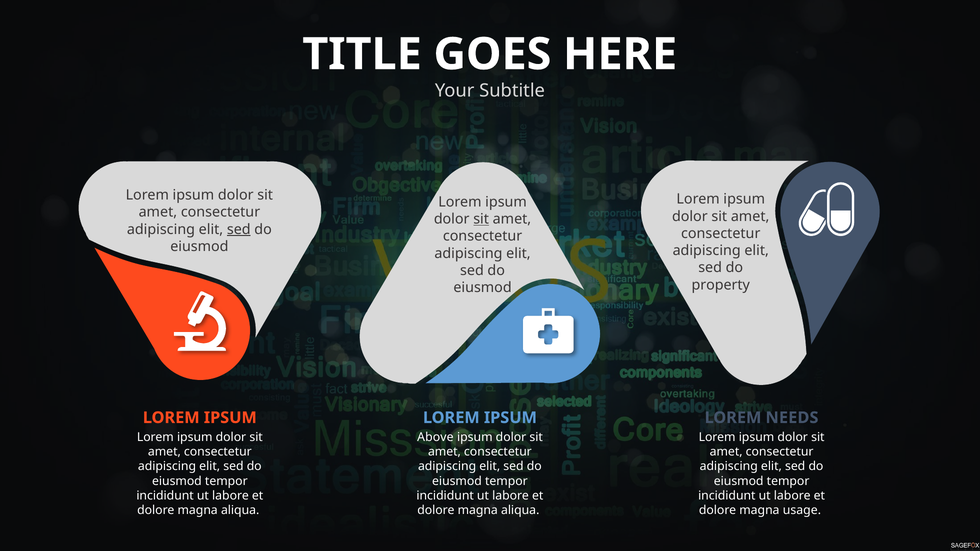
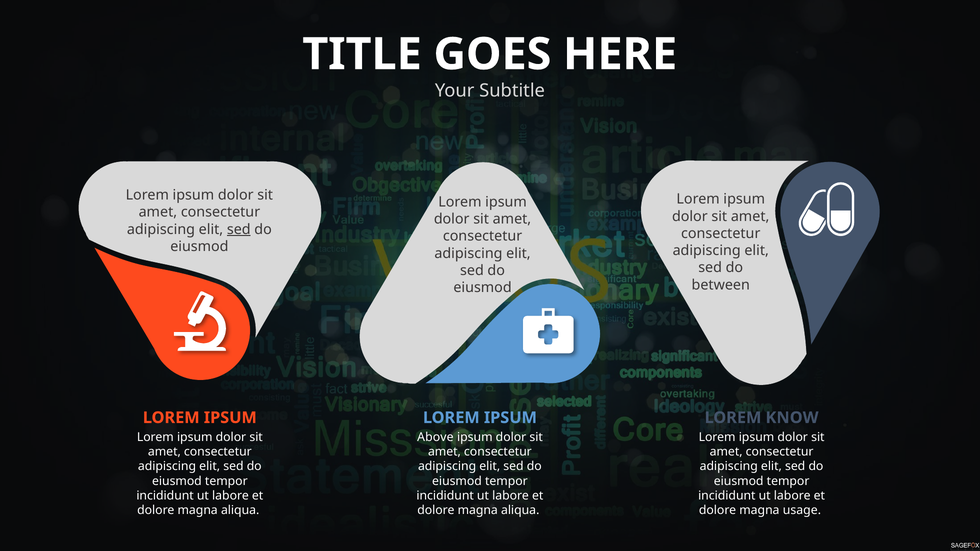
sit at (481, 219) underline: present -> none
property: property -> between
NEEDS: NEEDS -> KNOW
